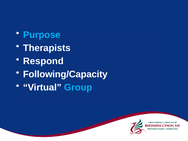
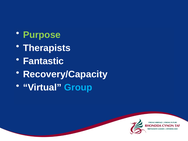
Purpose colour: light blue -> light green
Respond: Respond -> Fantastic
Following/Capacity: Following/Capacity -> Recovery/Capacity
